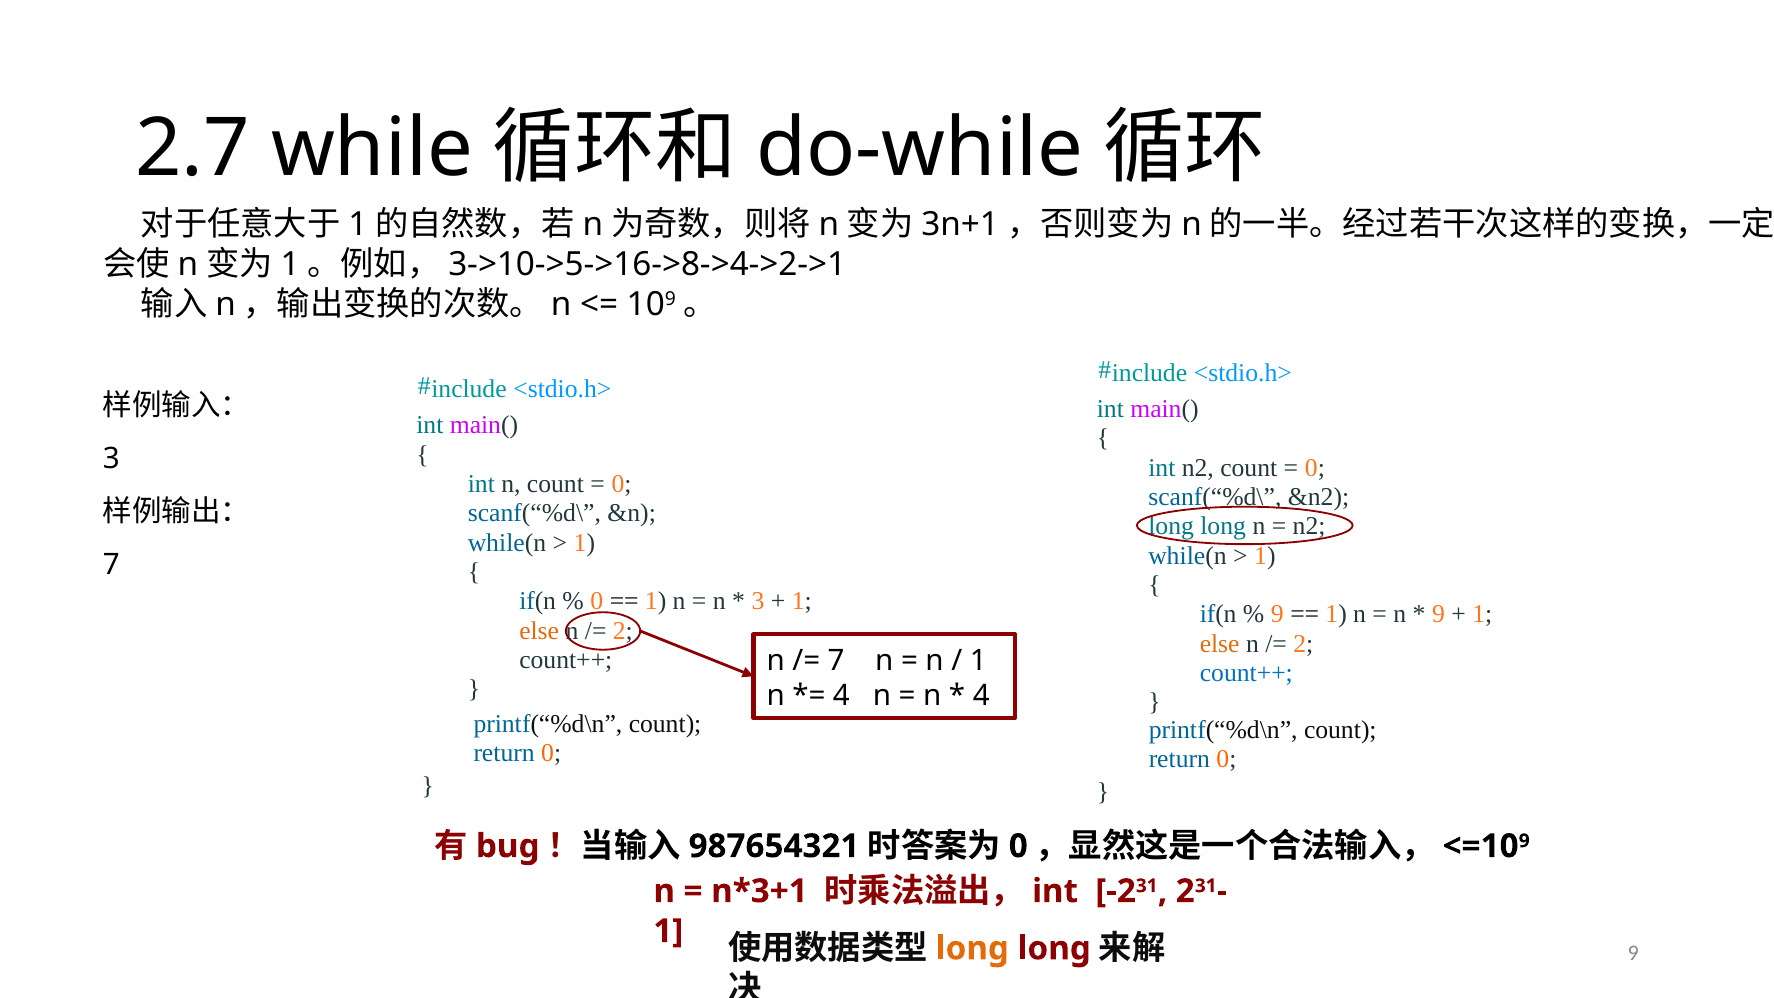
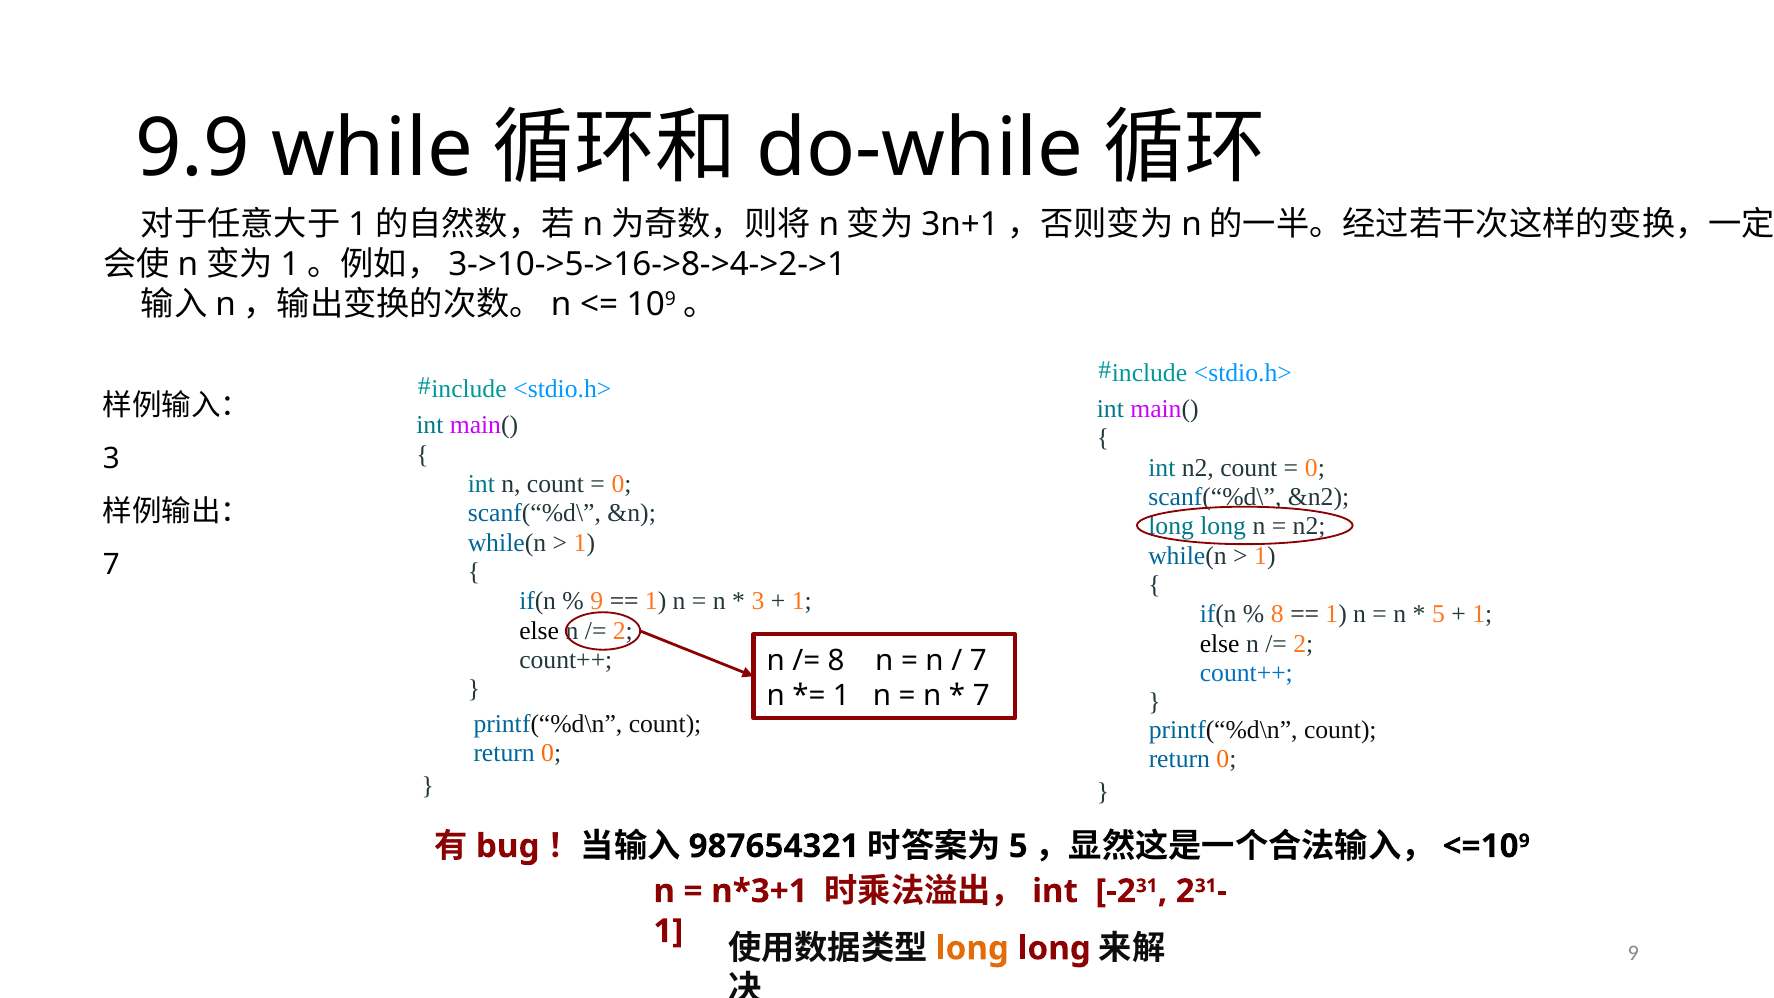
2.7: 2.7 -> 9.9
0 at (597, 601): 0 -> 9
9 at (1277, 614): 9 -> 8
9 at (1439, 614): 9 -> 5
else at (539, 630) colour: orange -> black
else at (1220, 644) colour: orange -> black
7 at (836, 660): 7 -> 8
1 at (978, 660): 1 -> 7
4 at (841, 696): 4 -> 1
4 at (981, 696): 4 -> 7
0 at (1018, 846): 0 -> 5
